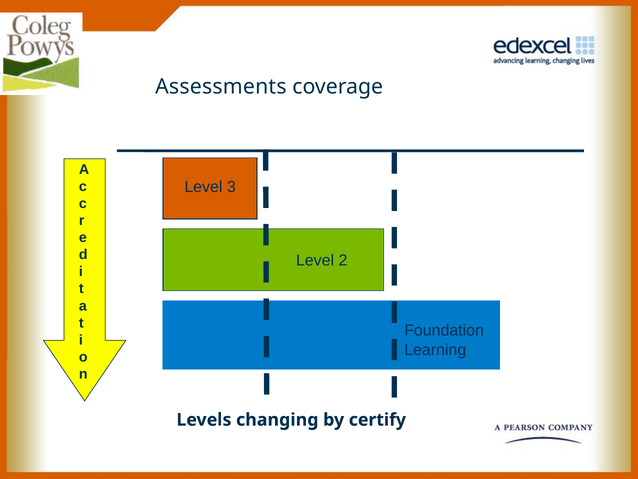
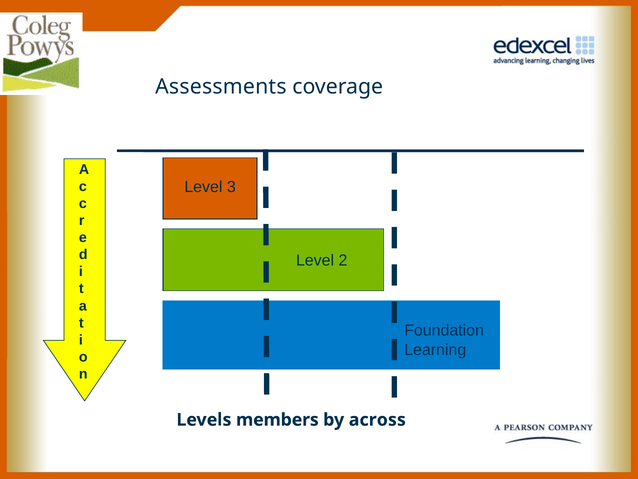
changing: changing -> members
certify: certify -> across
